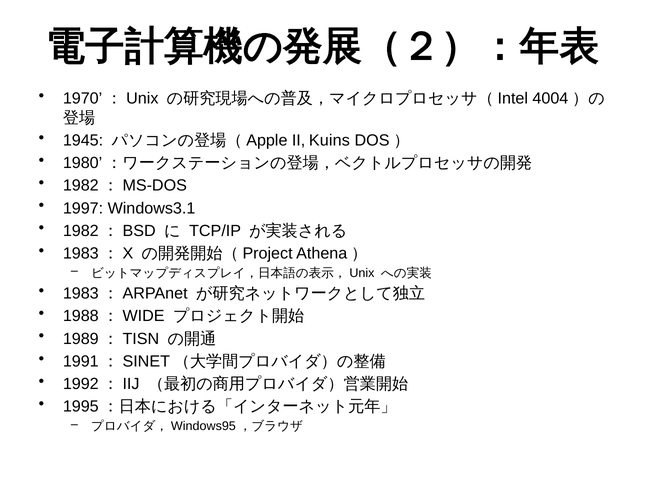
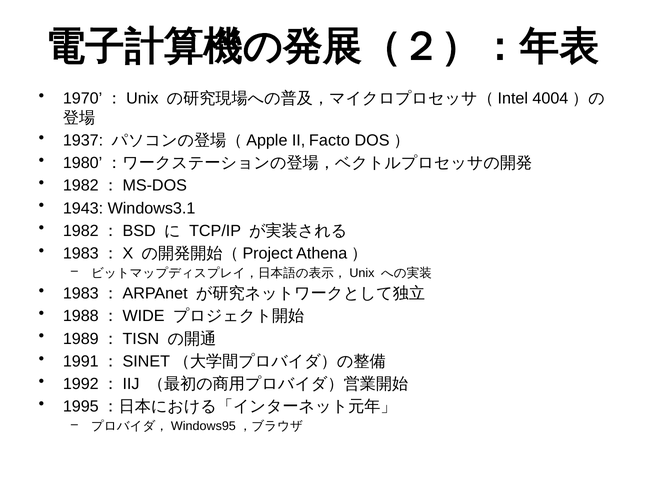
1945: 1945 -> 1937
Kuins: Kuins -> Facto
1997: 1997 -> 1943
